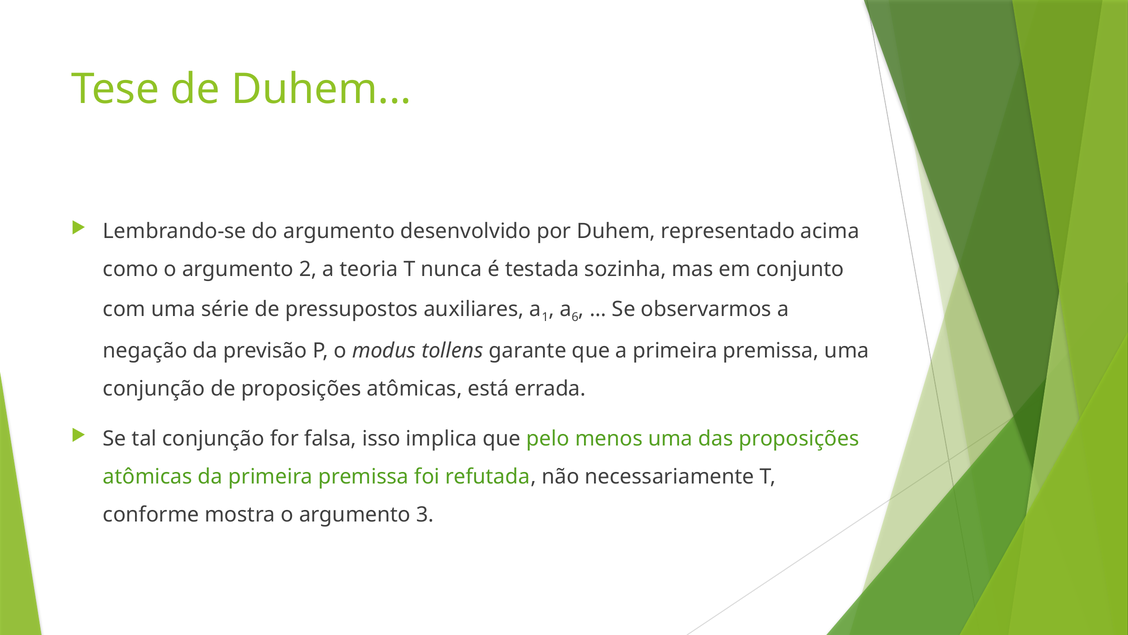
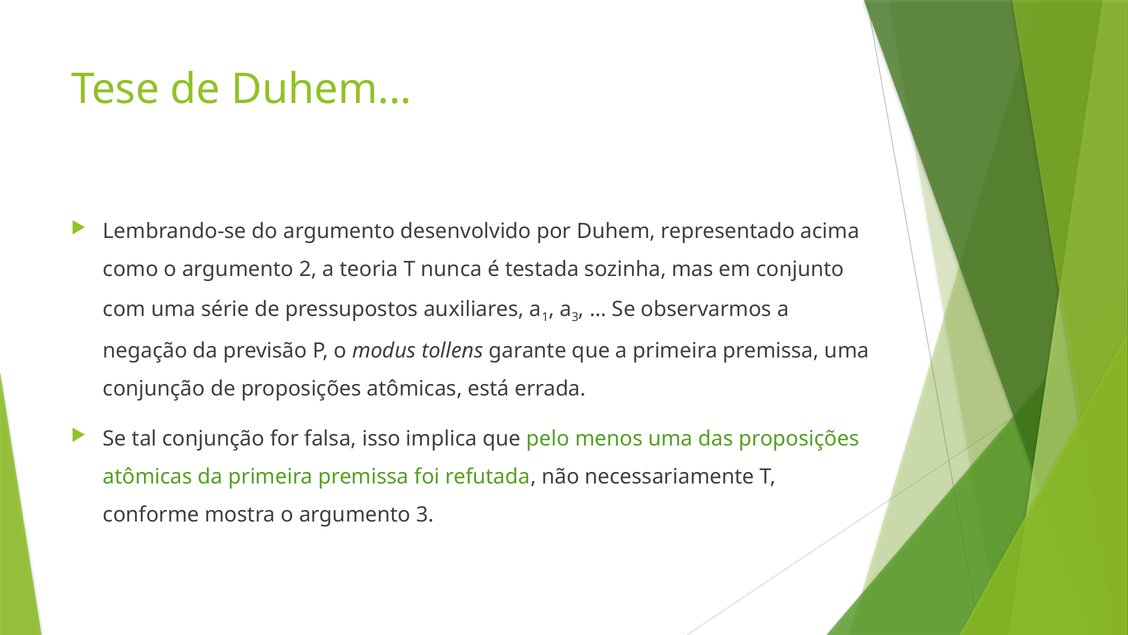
a 6: 6 -> 3
